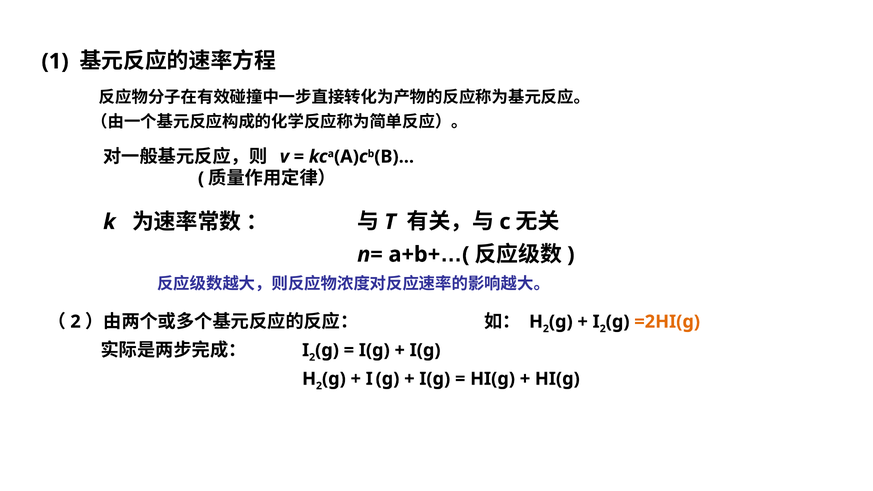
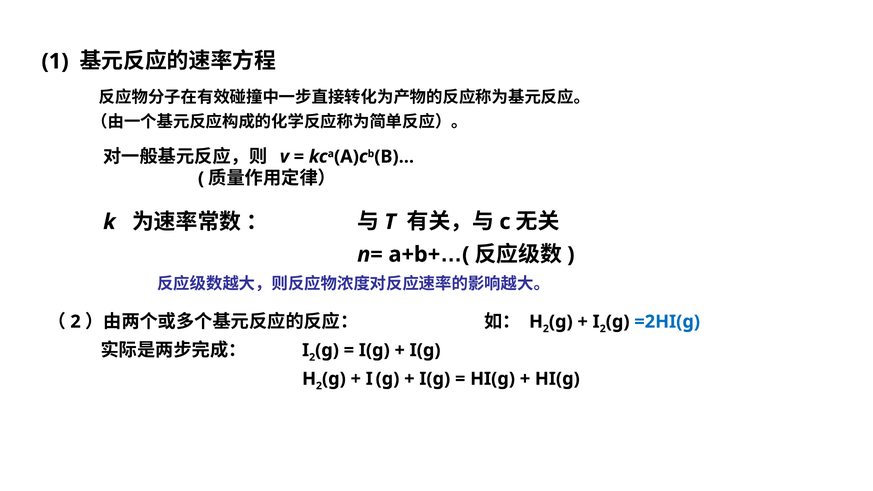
=2HI(g colour: orange -> blue
